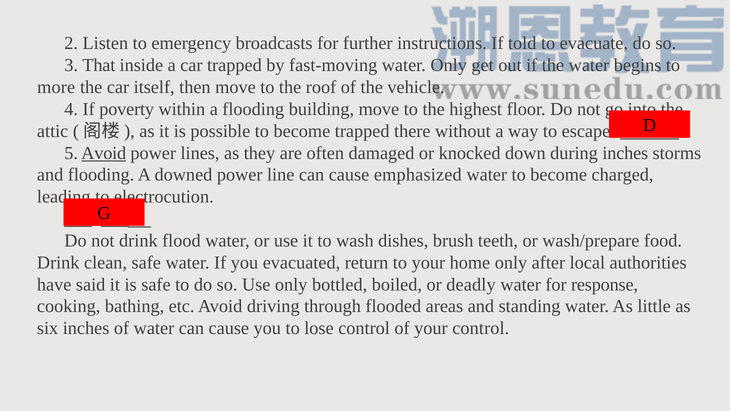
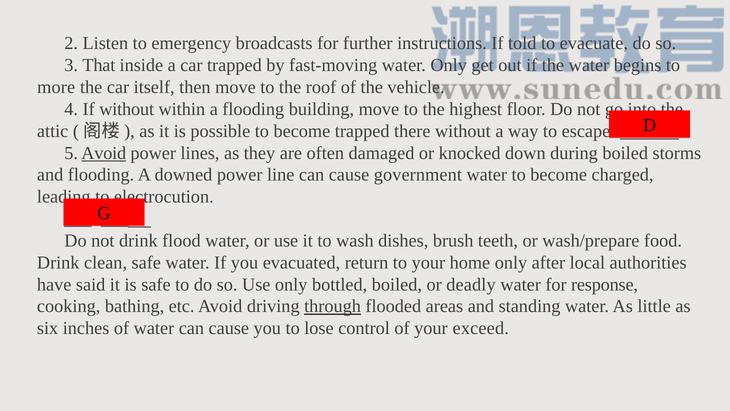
If poverty: poverty -> without
during inches: inches -> boiled
emphasized: emphasized -> government
through underline: none -> present
your control: control -> exceed
